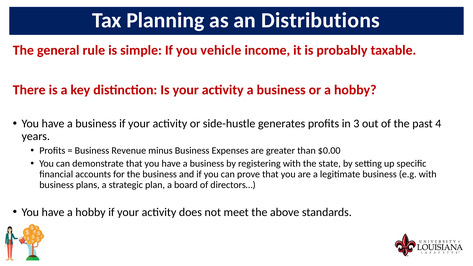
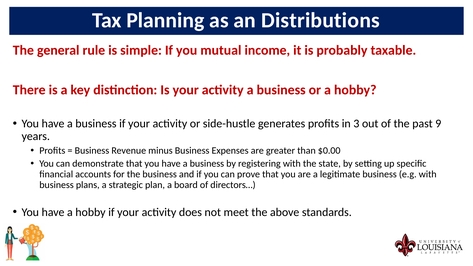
vehicle: vehicle -> mutual
4: 4 -> 9
